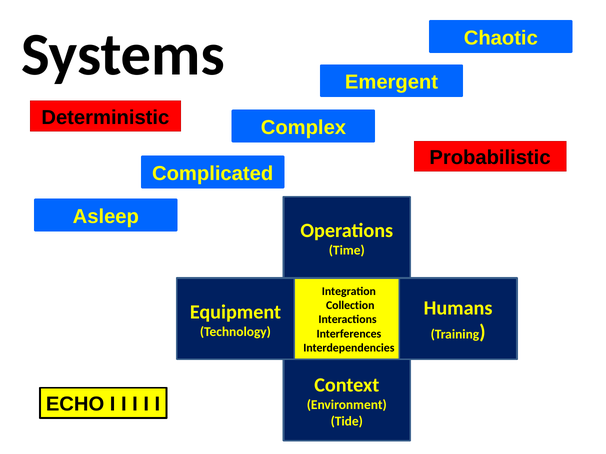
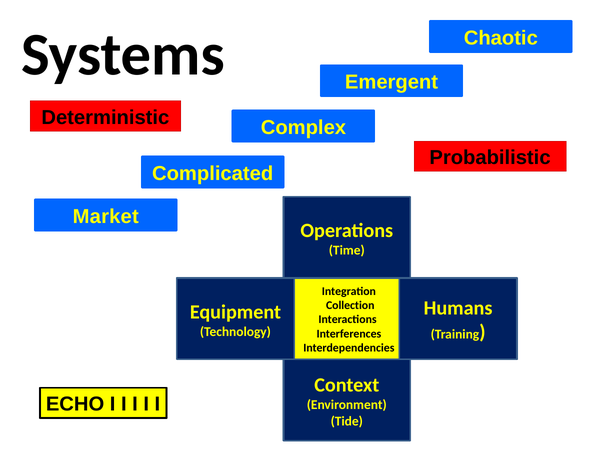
Asleep: Asleep -> Market
